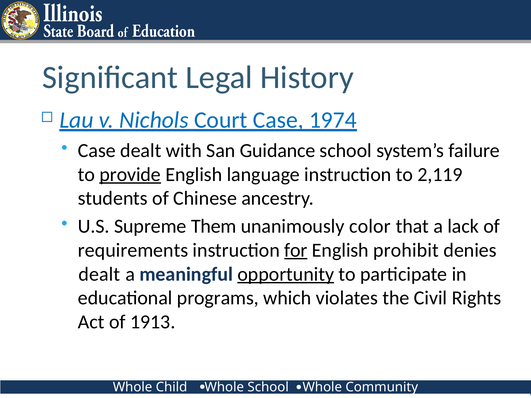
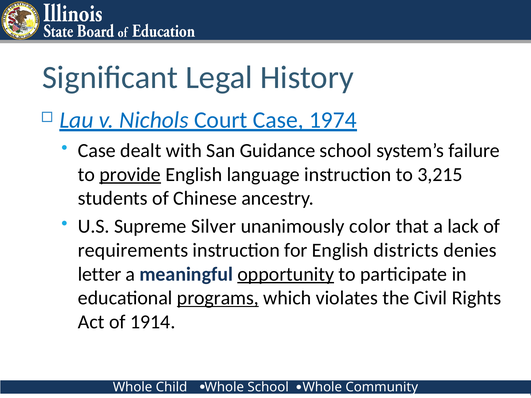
2,119: 2,119 -> 3,215
Them: Them -> Silver
for underline: present -> none
prohibit: prohibit -> districts
dealt at (99, 274): dealt -> letter
programs underline: none -> present
1913: 1913 -> 1914
